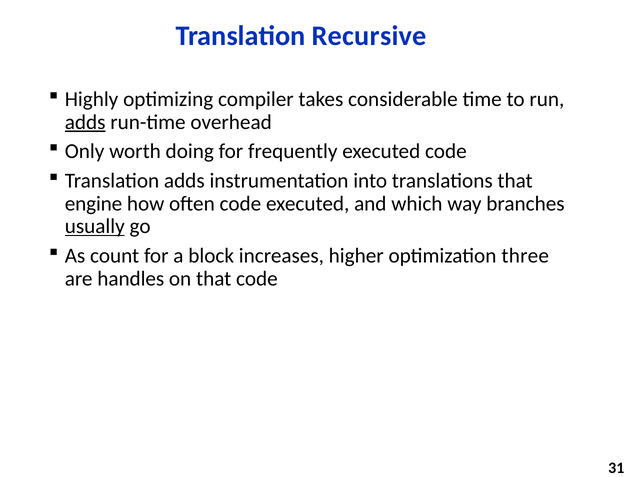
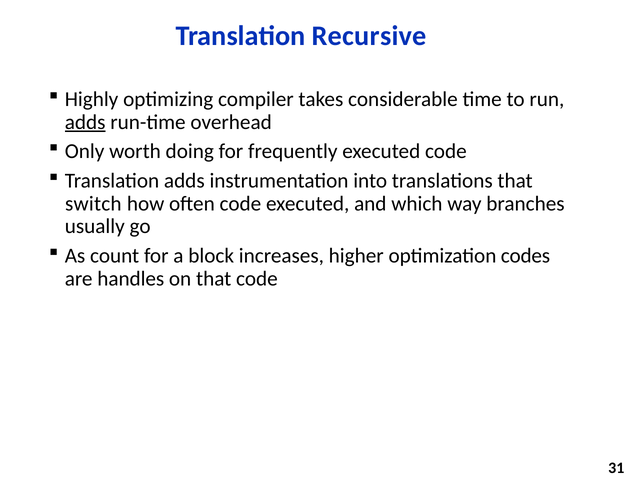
engine: engine -> switch
usually underline: present -> none
three: three -> codes
